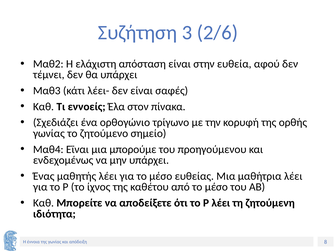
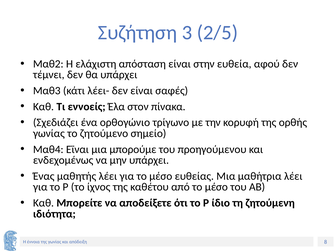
2/6: 2/6 -> 2/5
Ρ λέει: λέει -> ίδιο
